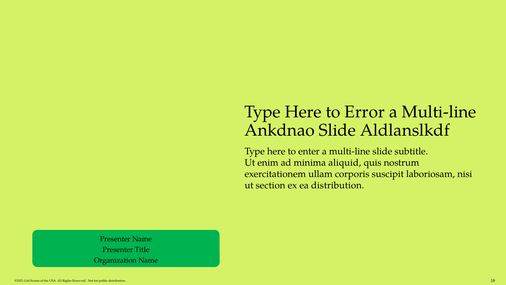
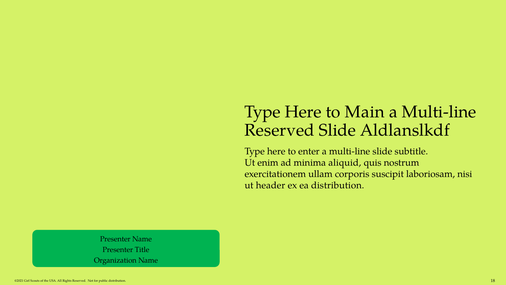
Error: Error -> Main
Ankdnao at (280, 130): Ankdnao -> Reserved
section: section -> header
